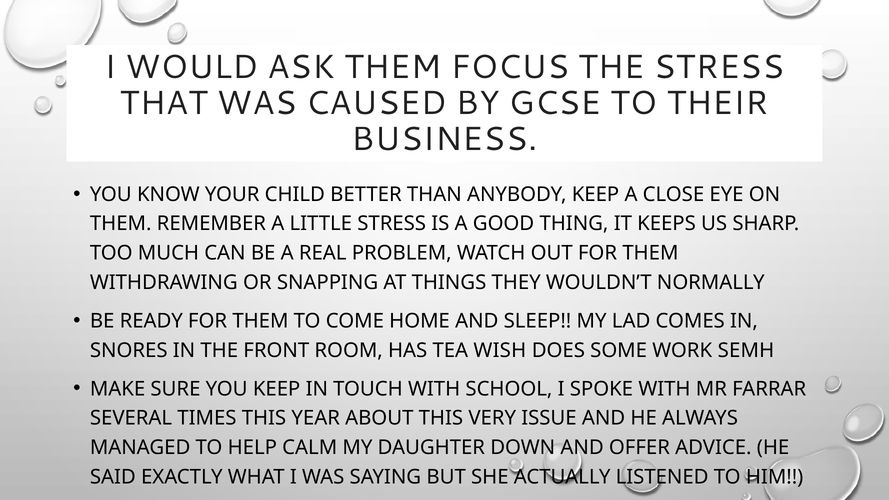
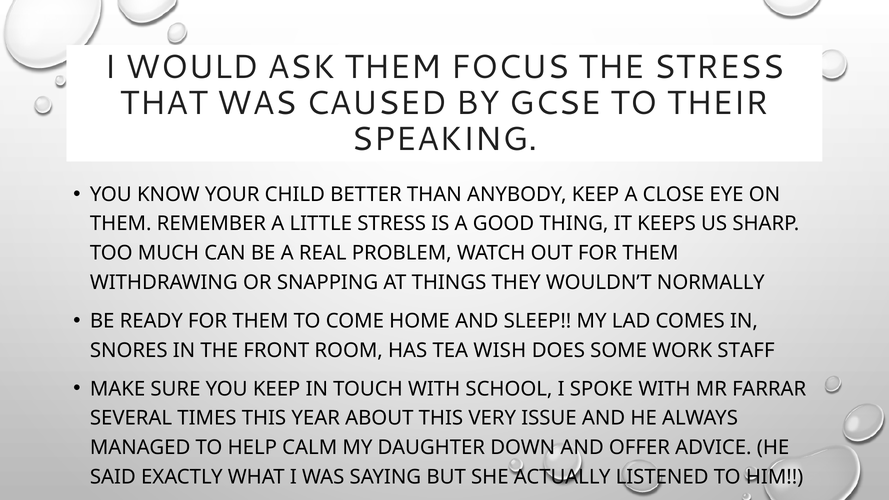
BUSINESS: BUSINESS -> SPEAKING
SEMH: SEMH -> STAFF
